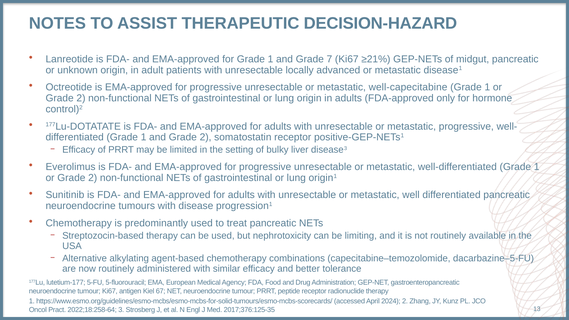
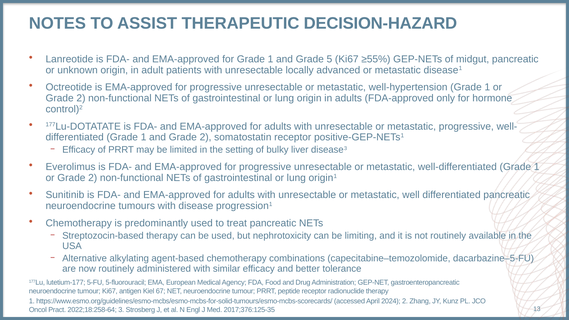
7: 7 -> 5
≥21%: ≥21% -> ≥55%
well-capecitabine: well-capecitabine -> well-hypertension
